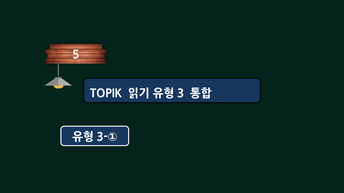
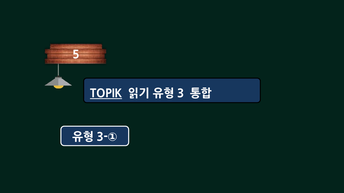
TOPIK underline: none -> present
